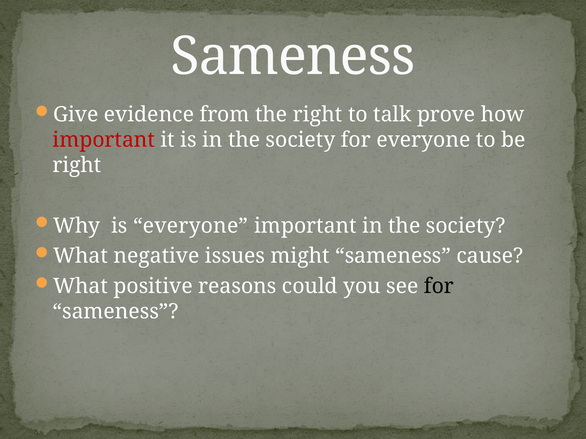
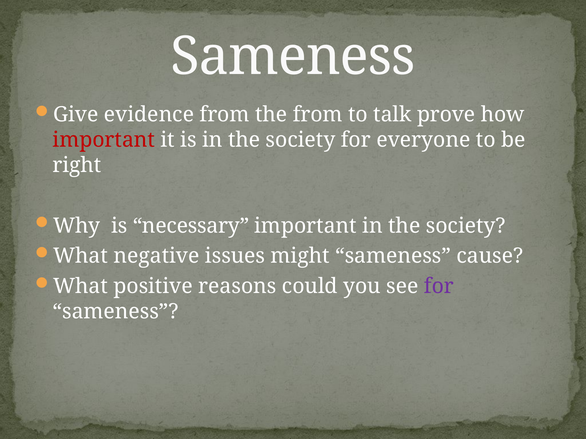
the right: right -> from
is everyone: everyone -> necessary
for at (439, 287) colour: black -> purple
